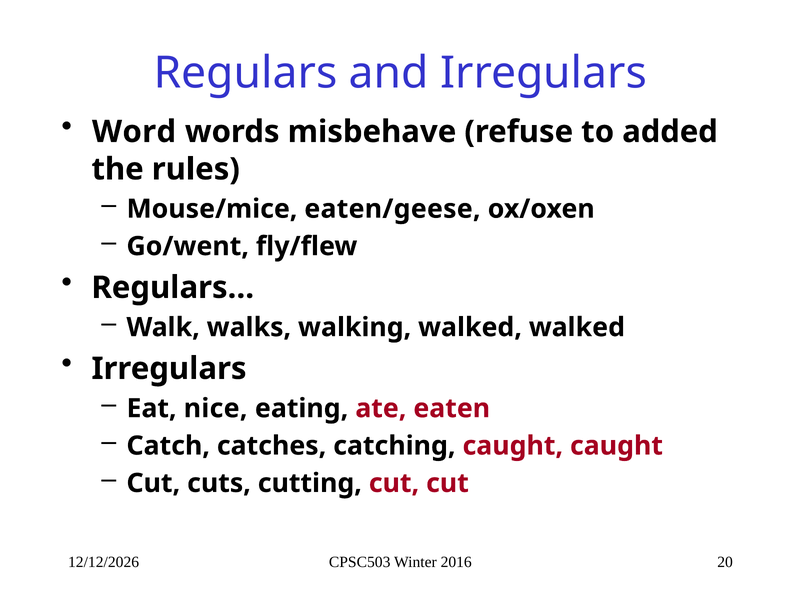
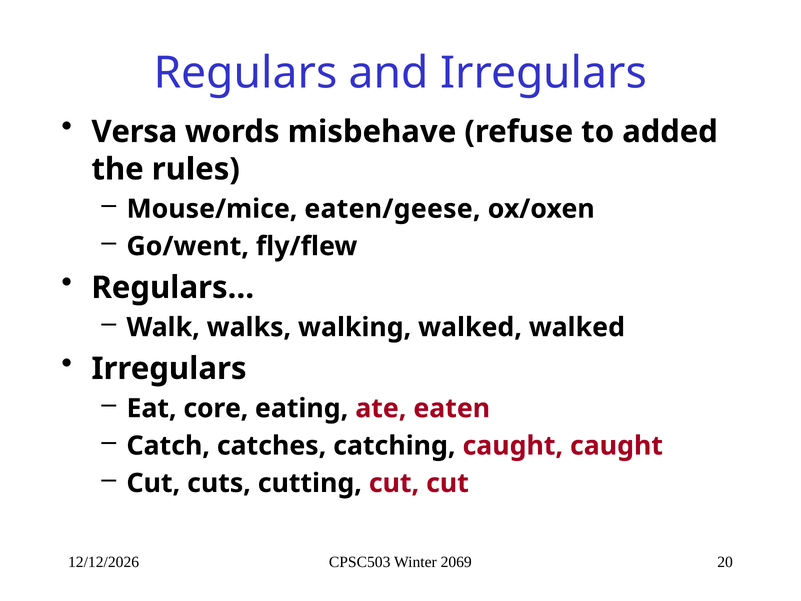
Word: Word -> Versa
nice: nice -> core
2016: 2016 -> 2069
